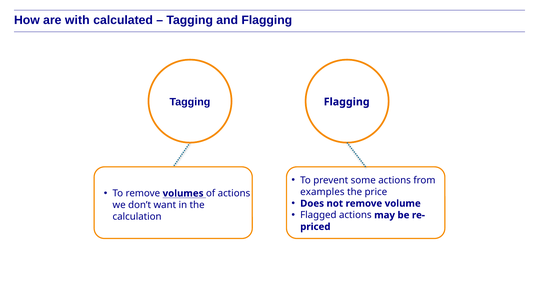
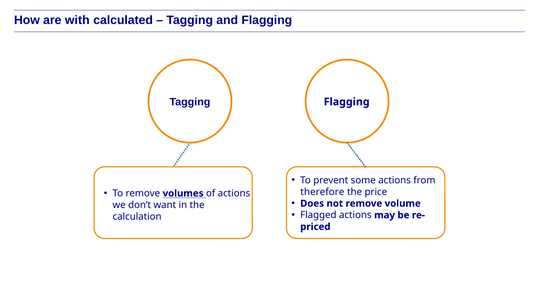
examples: examples -> therefore
